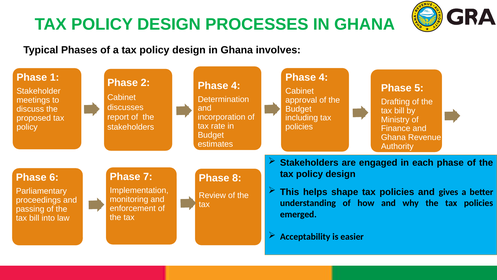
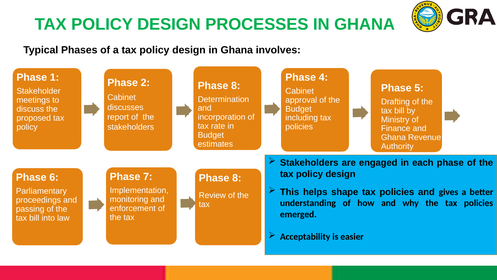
4 at (236, 85): 4 -> 8
